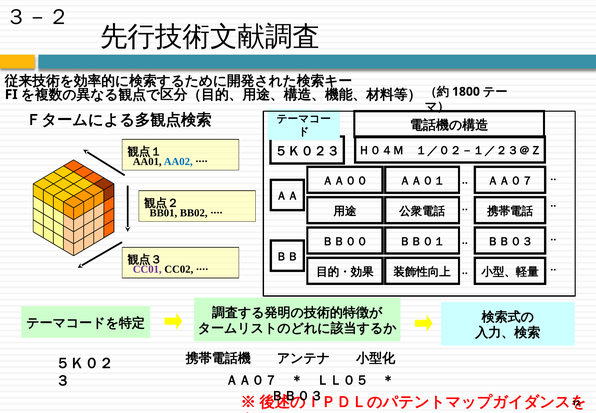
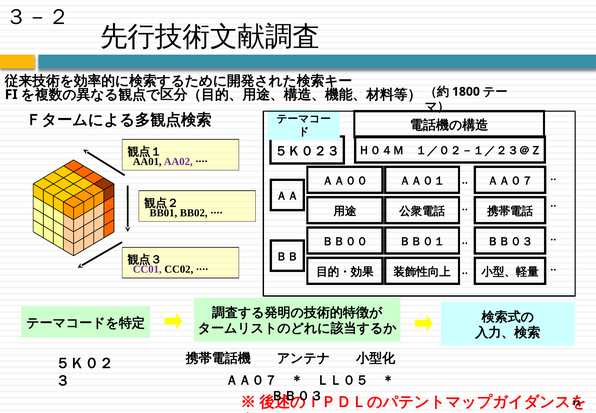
AA02 colour: blue -> purple
